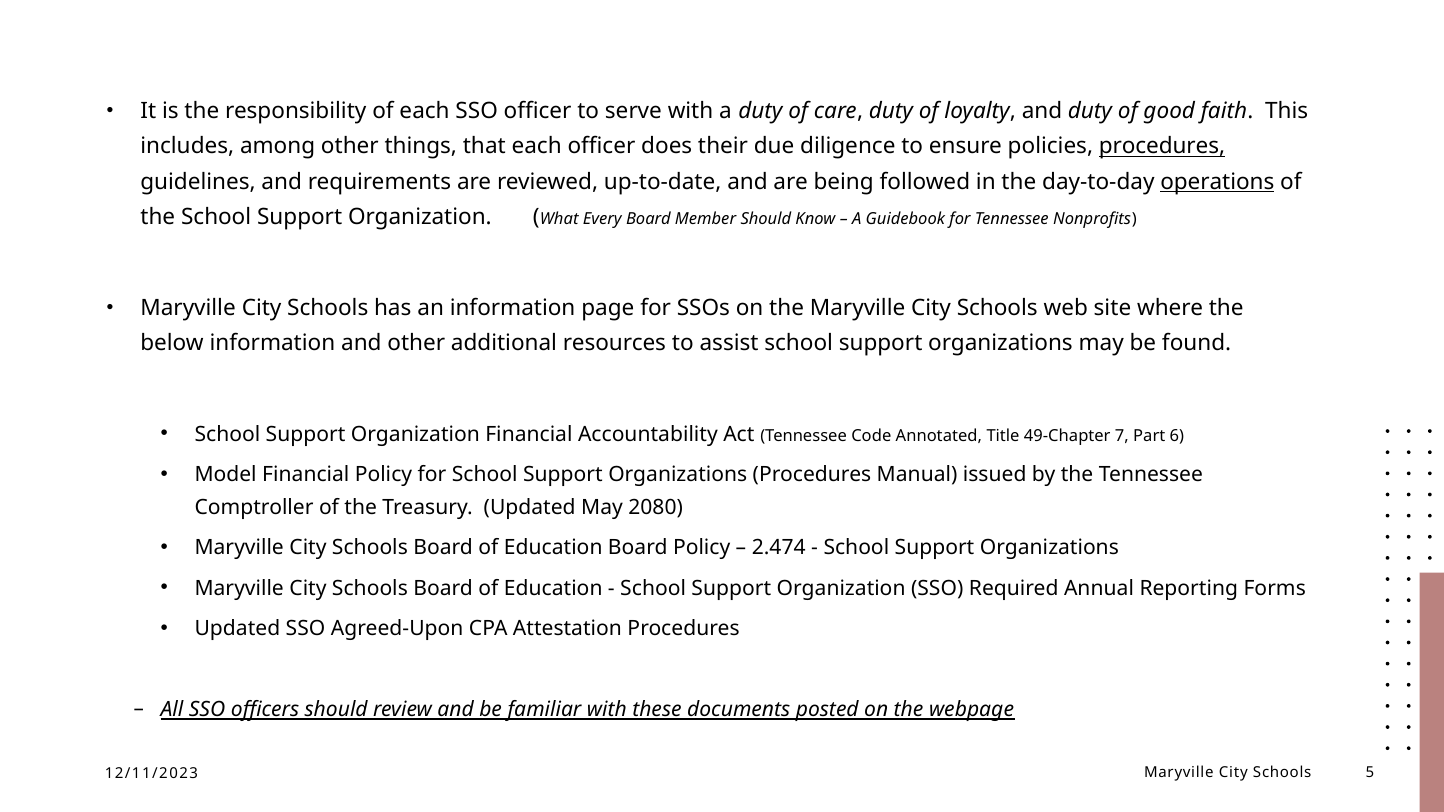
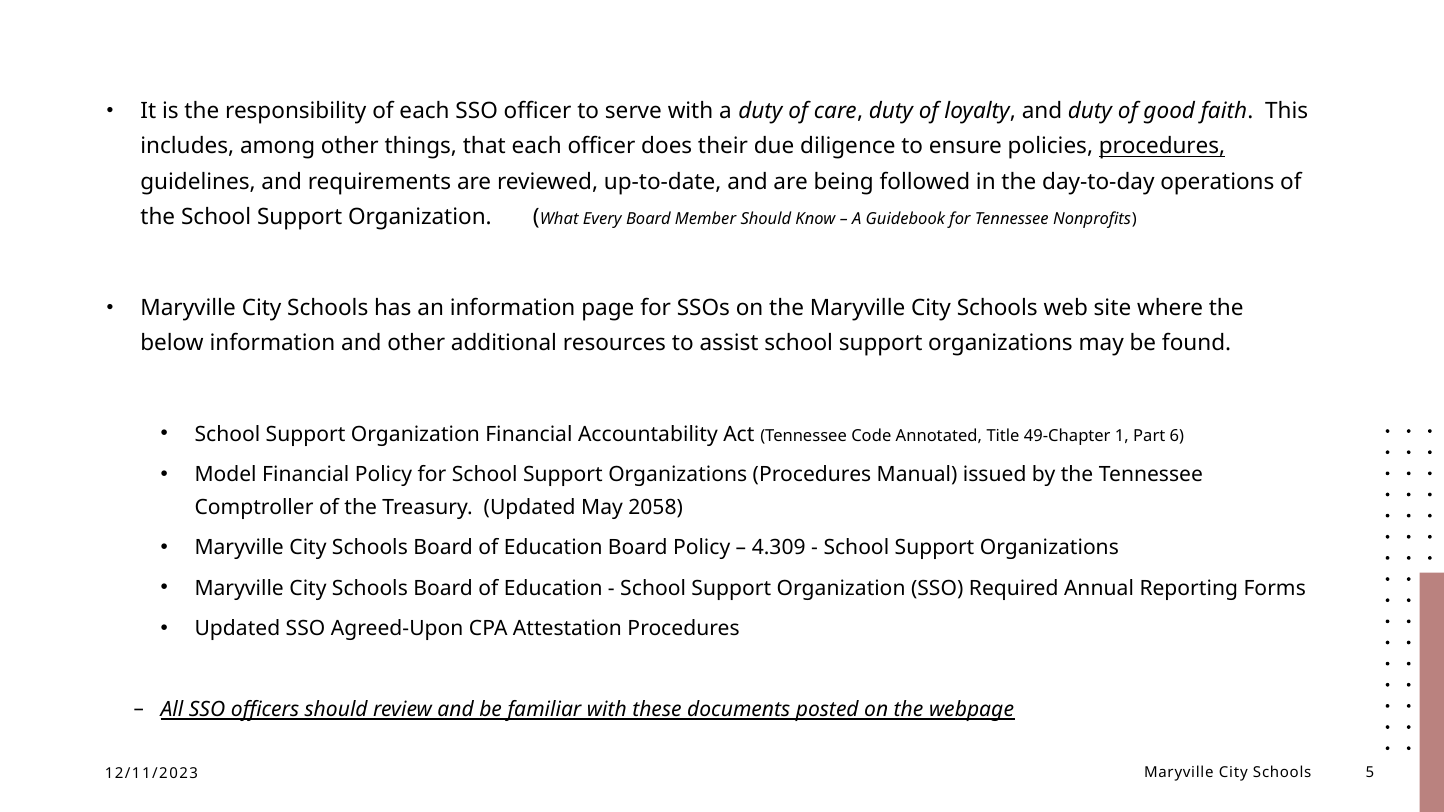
operations underline: present -> none
7: 7 -> 1
2080: 2080 -> 2058
2.474: 2.474 -> 4.309
